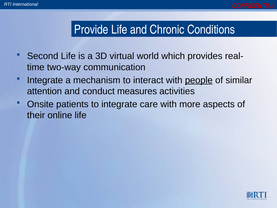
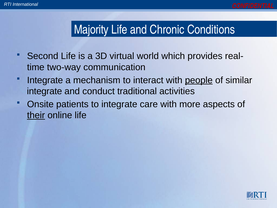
Provide: Provide -> Majority
attention at (44, 91): attention -> integrate
measures: measures -> traditional
their underline: none -> present
